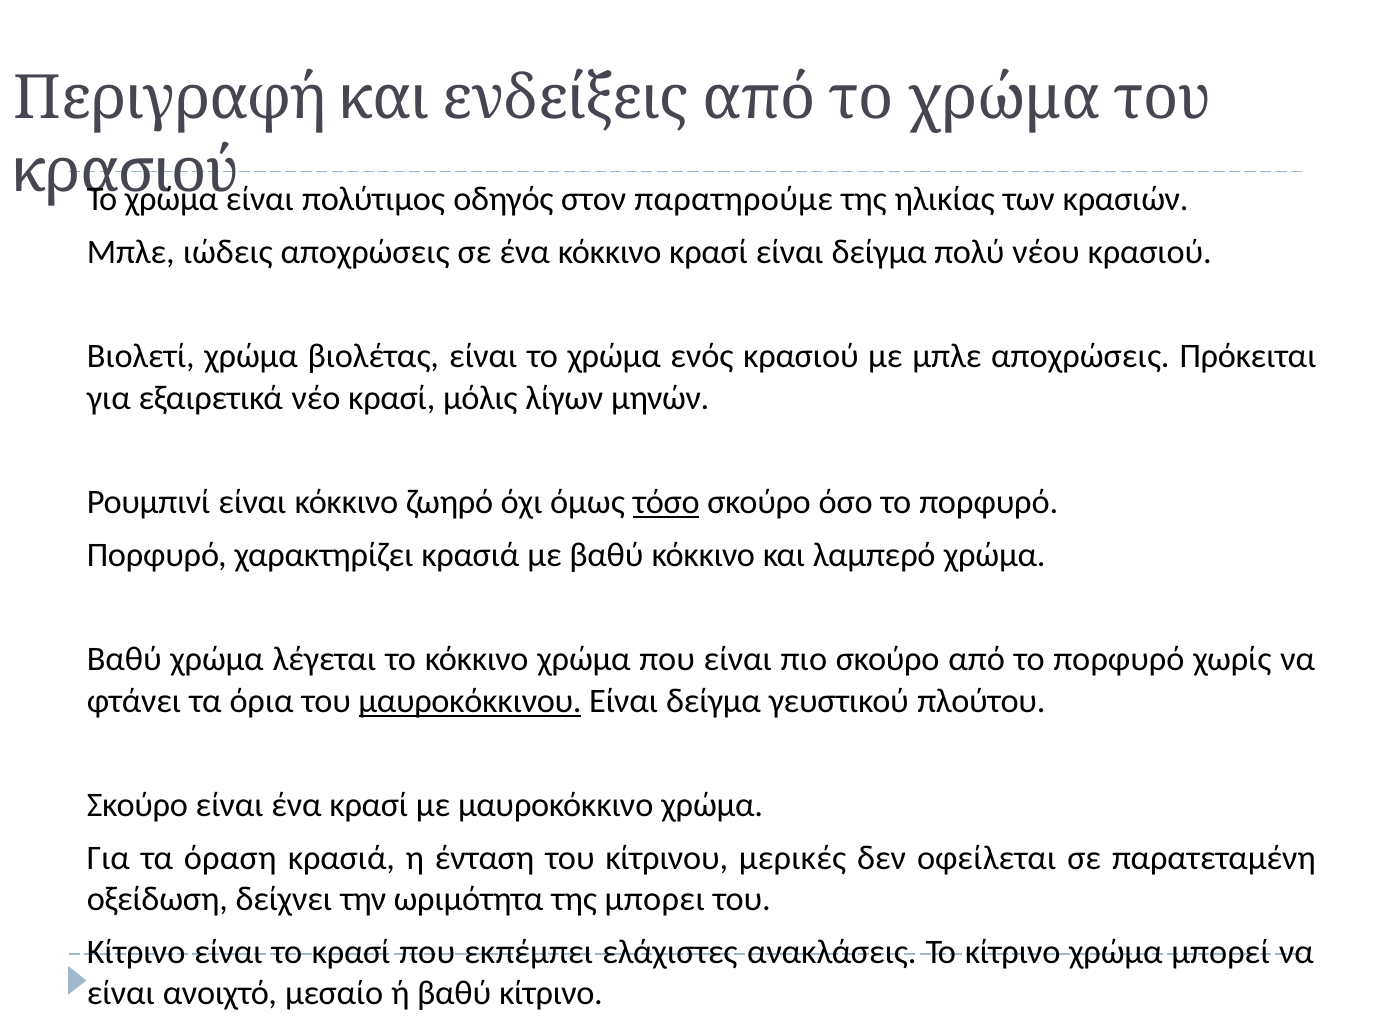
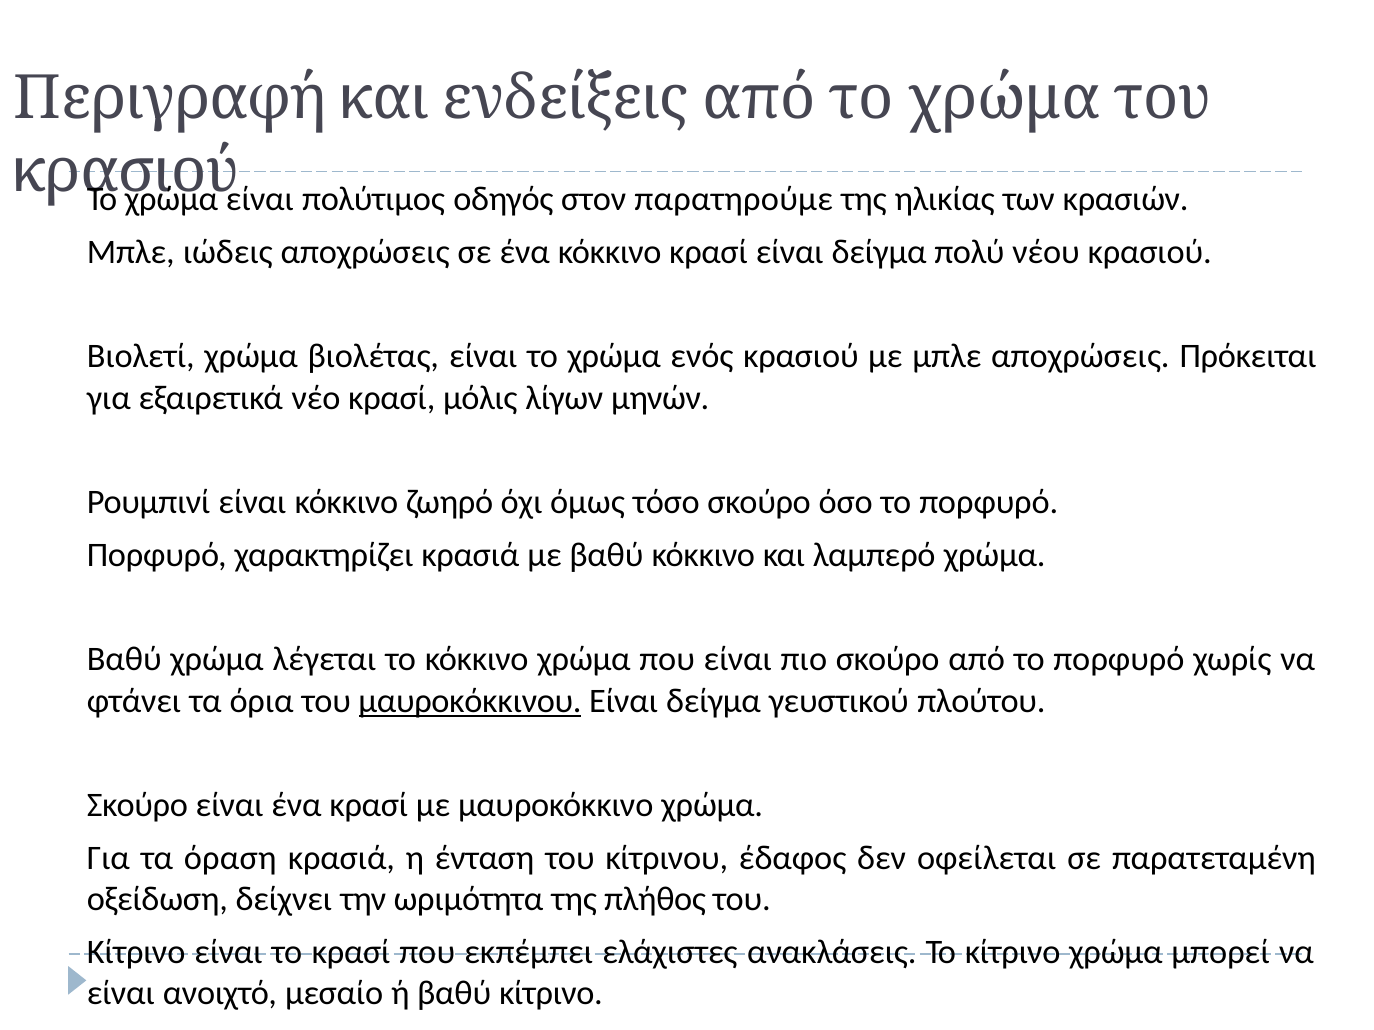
τόσο underline: present -> none
μερικές: μερικές -> έδαφος
μπορει: μπορει -> πλήθος
